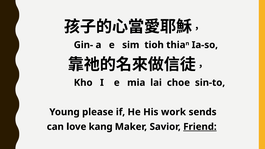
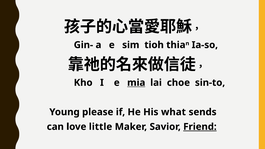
mia underline: none -> present
work: work -> what
kang: kang -> little
